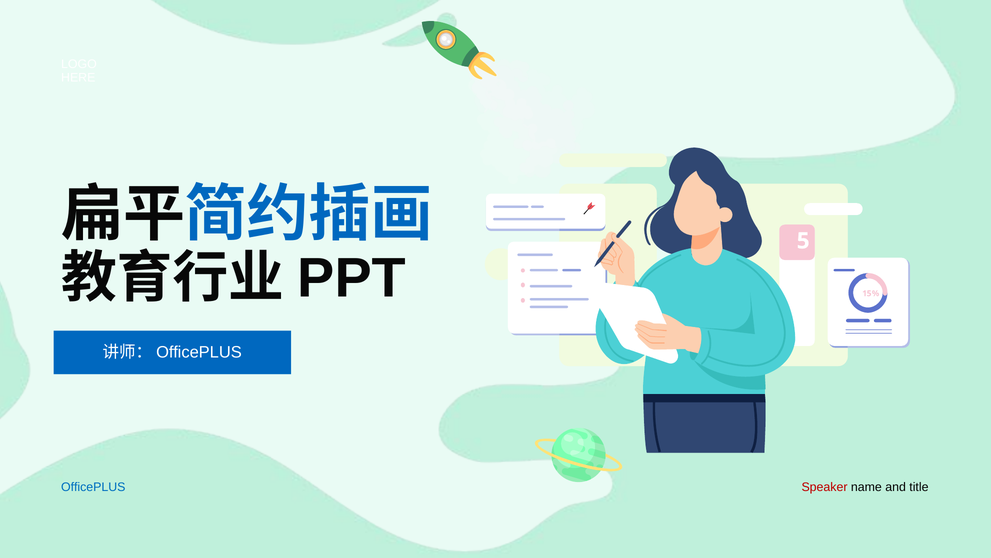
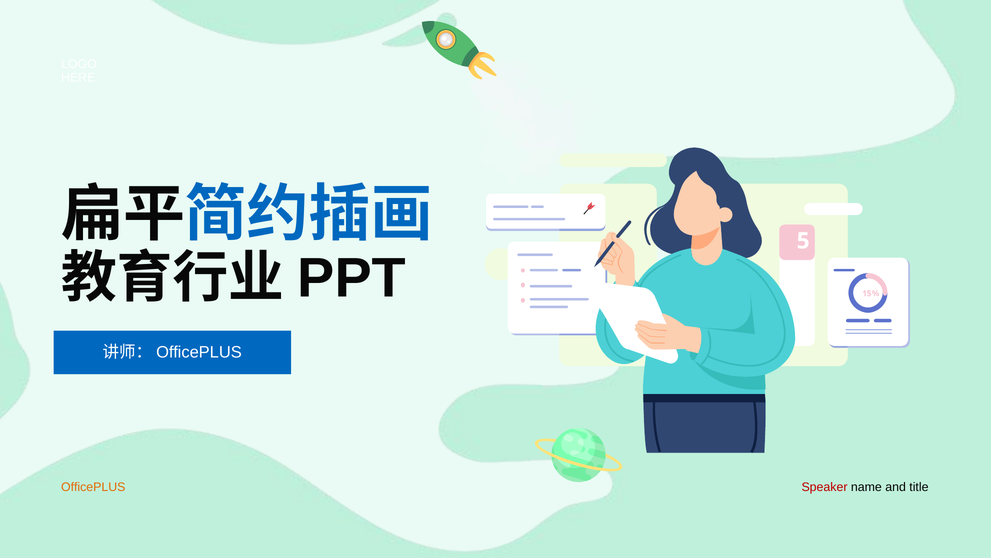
OfficePLUS colour: blue -> orange
